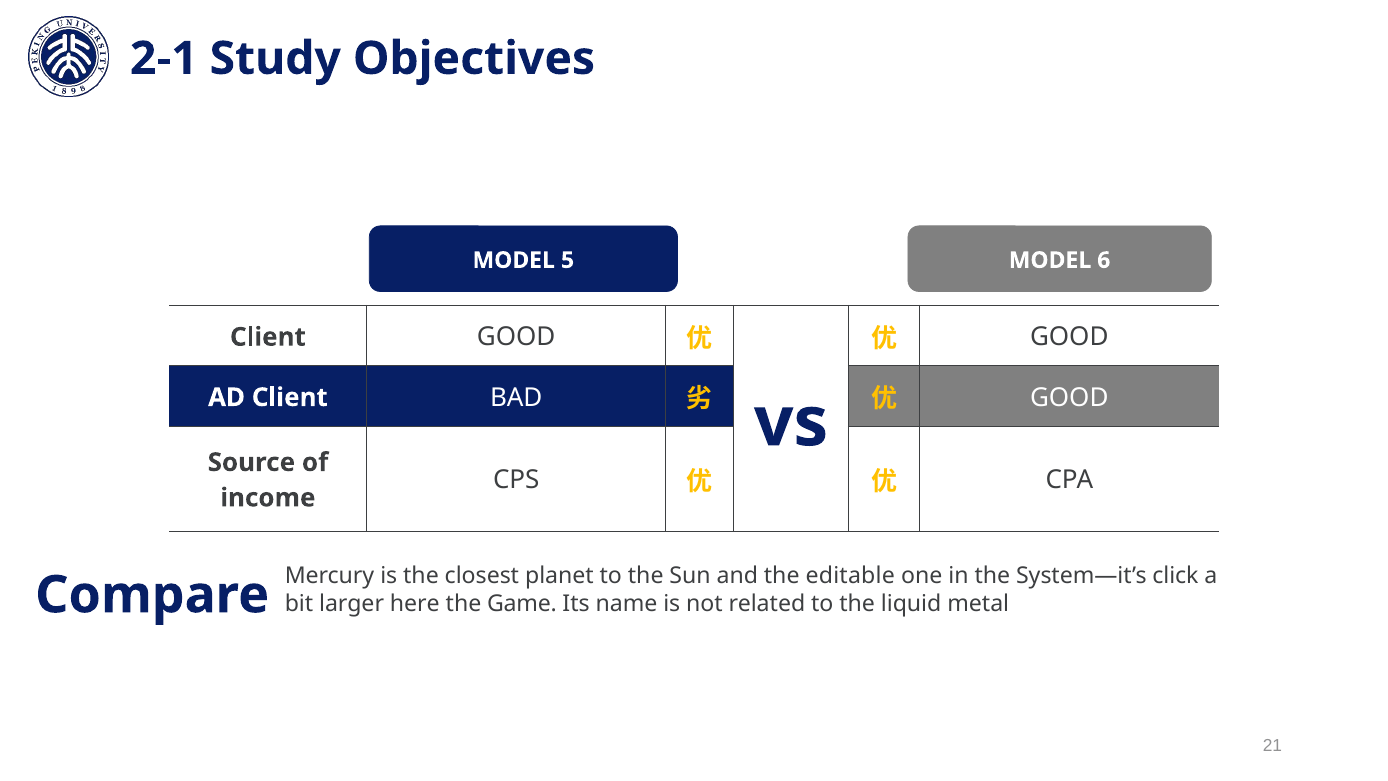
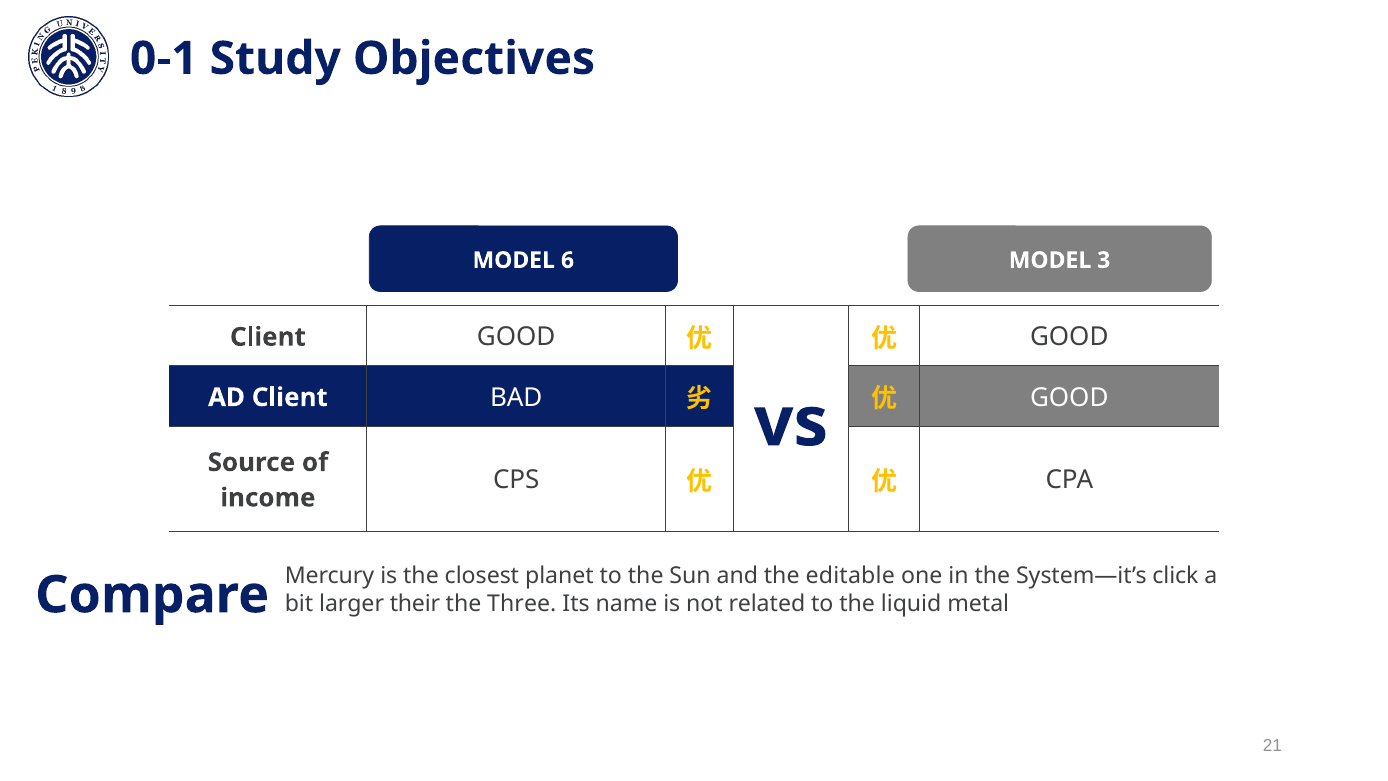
2-1: 2-1 -> 0-1
5: 5 -> 6
6: 6 -> 3
here: here -> their
Game: Game -> Three
